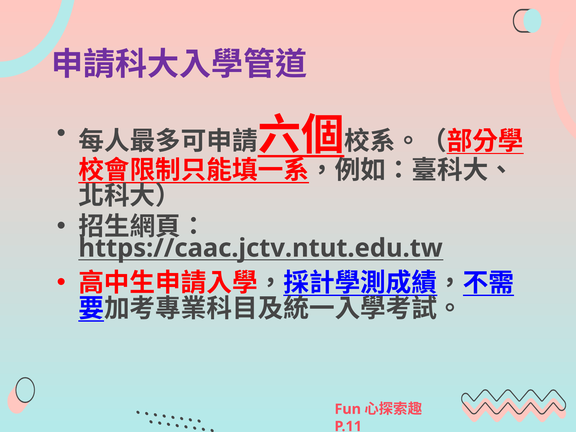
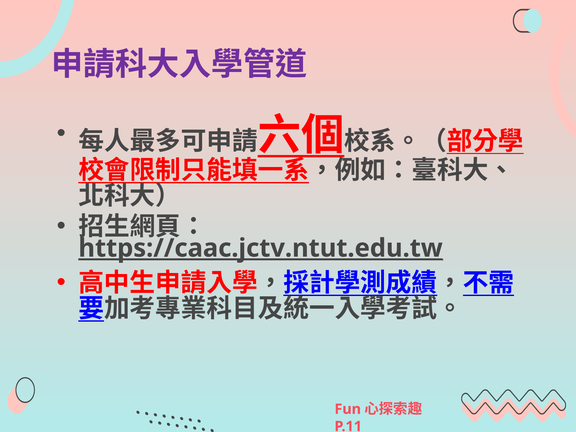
https://caac.jctv.ntut.edu.tw underline: none -> present
